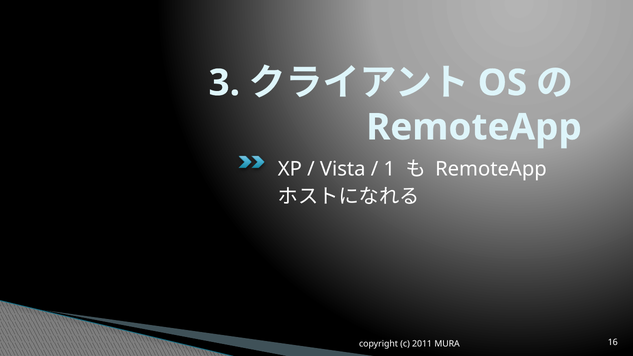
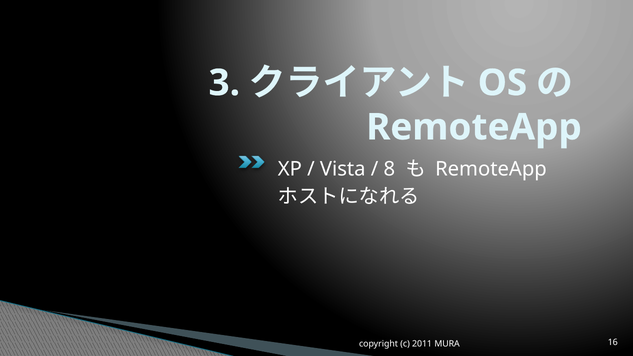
1: 1 -> 8
